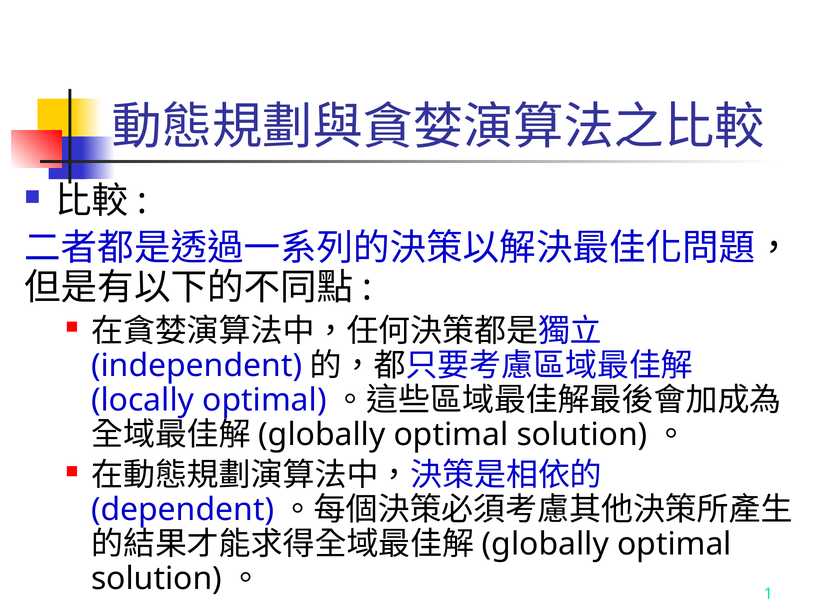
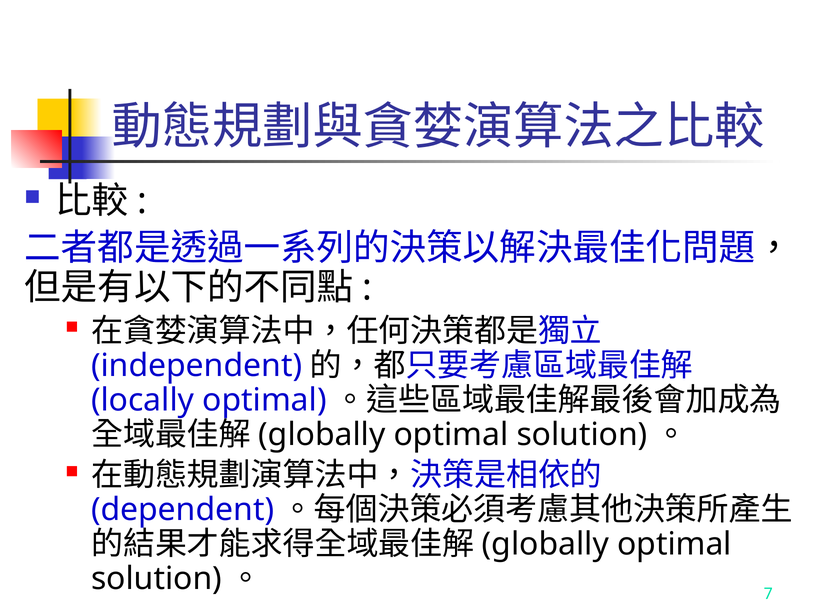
1: 1 -> 7
